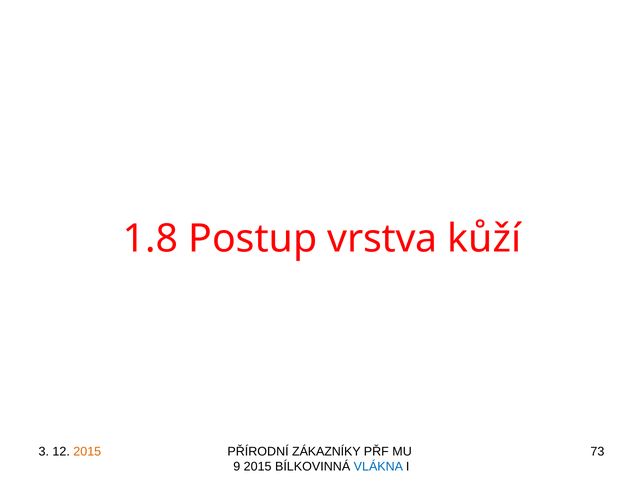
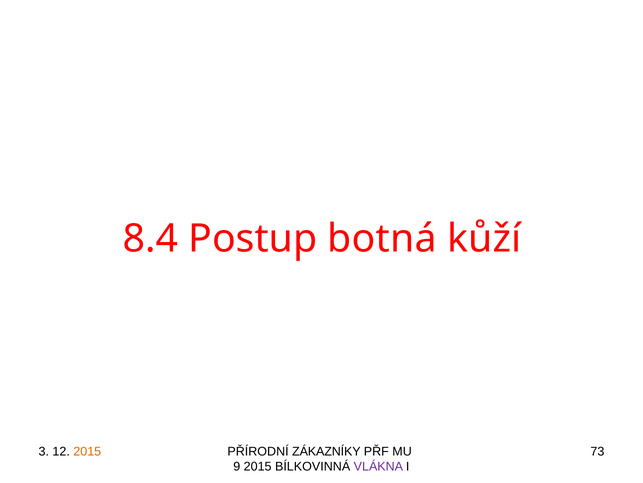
1.8: 1.8 -> 8.4
vrstva: vrstva -> botná
VLÁKNA colour: blue -> purple
